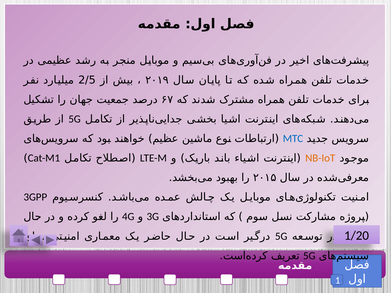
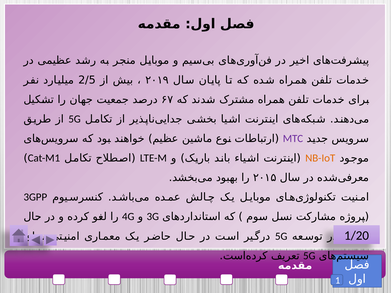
MTC colour: blue -> purple
